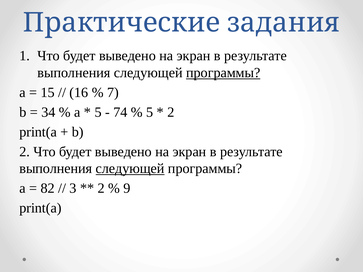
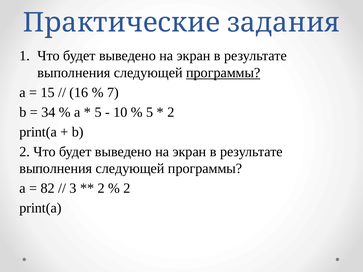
74: 74 -> 10
следующей at (130, 169) underline: present -> none
9 at (127, 188): 9 -> 2
